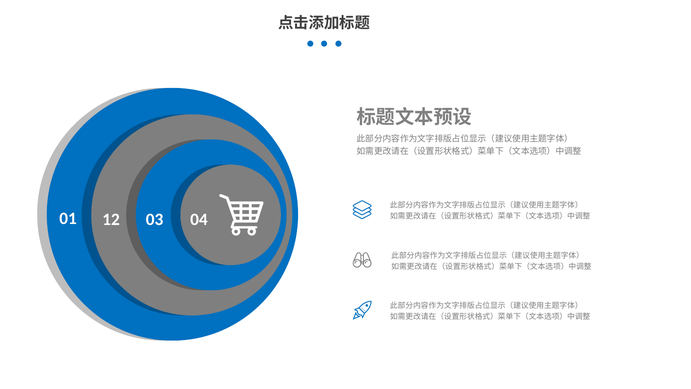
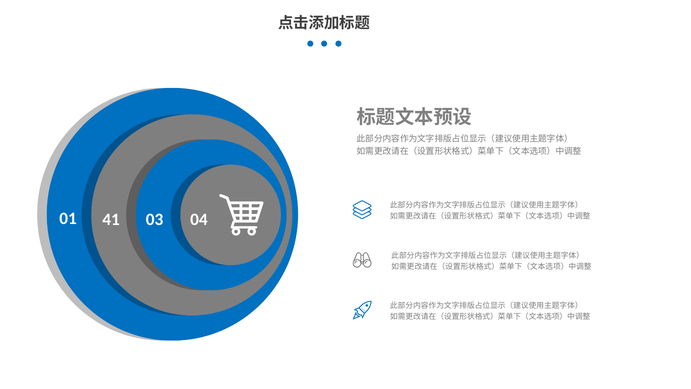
12: 12 -> 41
